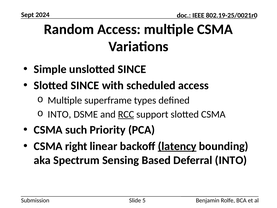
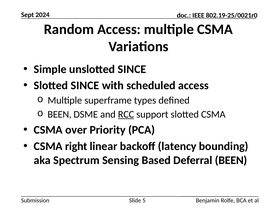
INTO at (59, 114): INTO -> BEEN
such: such -> over
latency underline: present -> none
Deferral INTO: INTO -> BEEN
